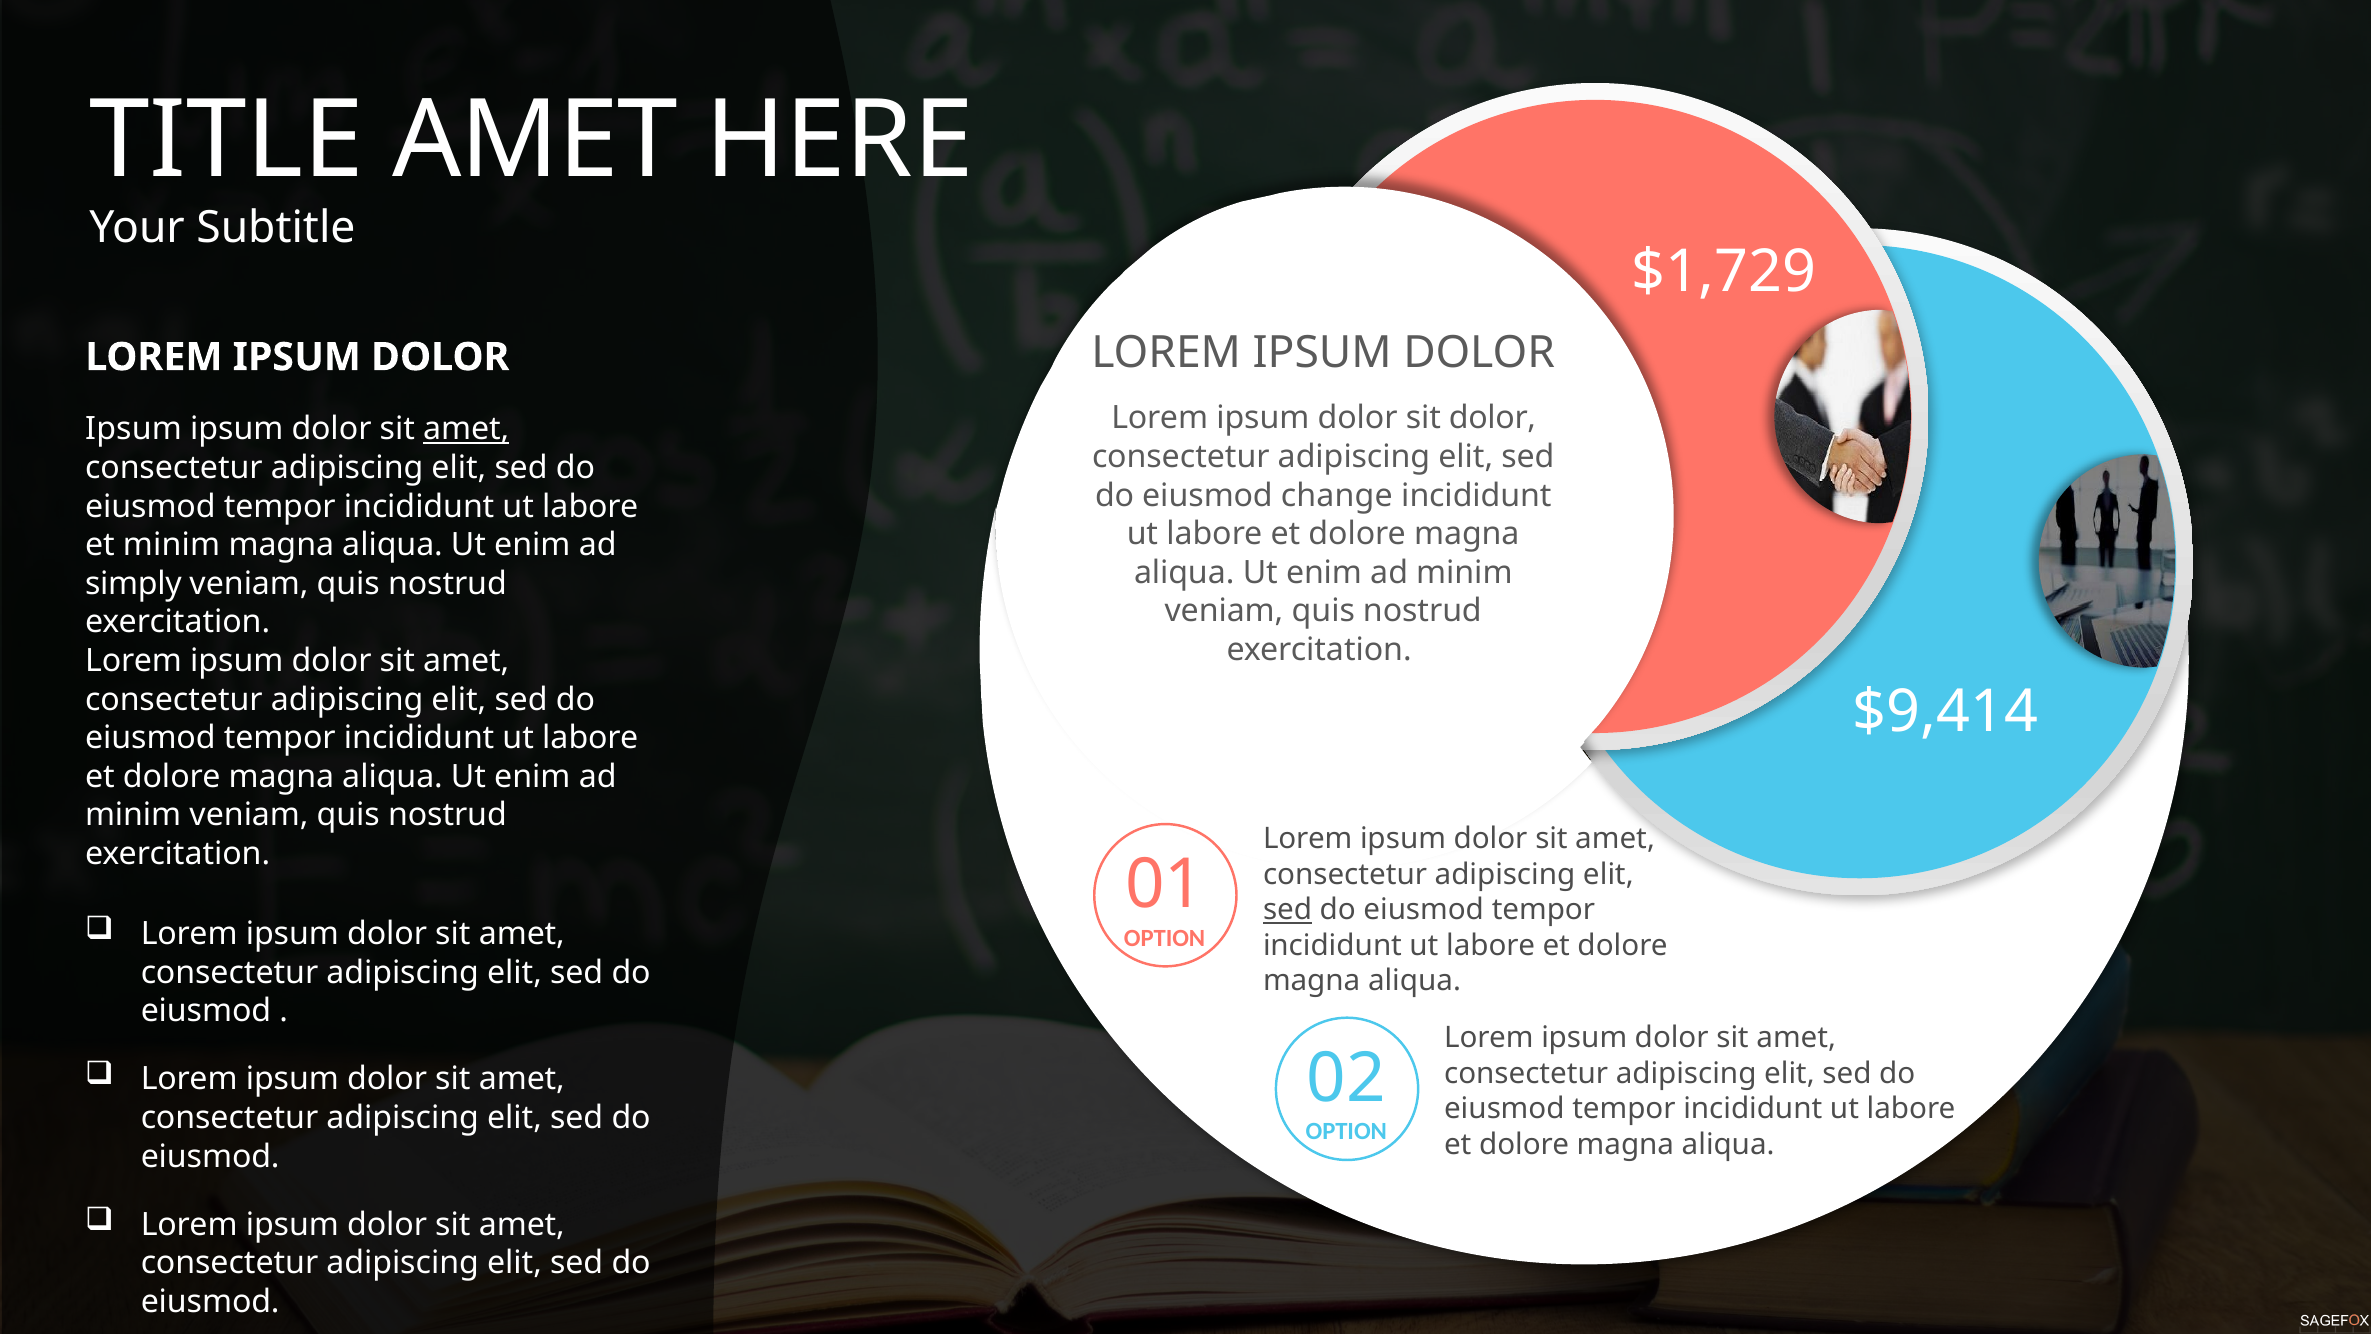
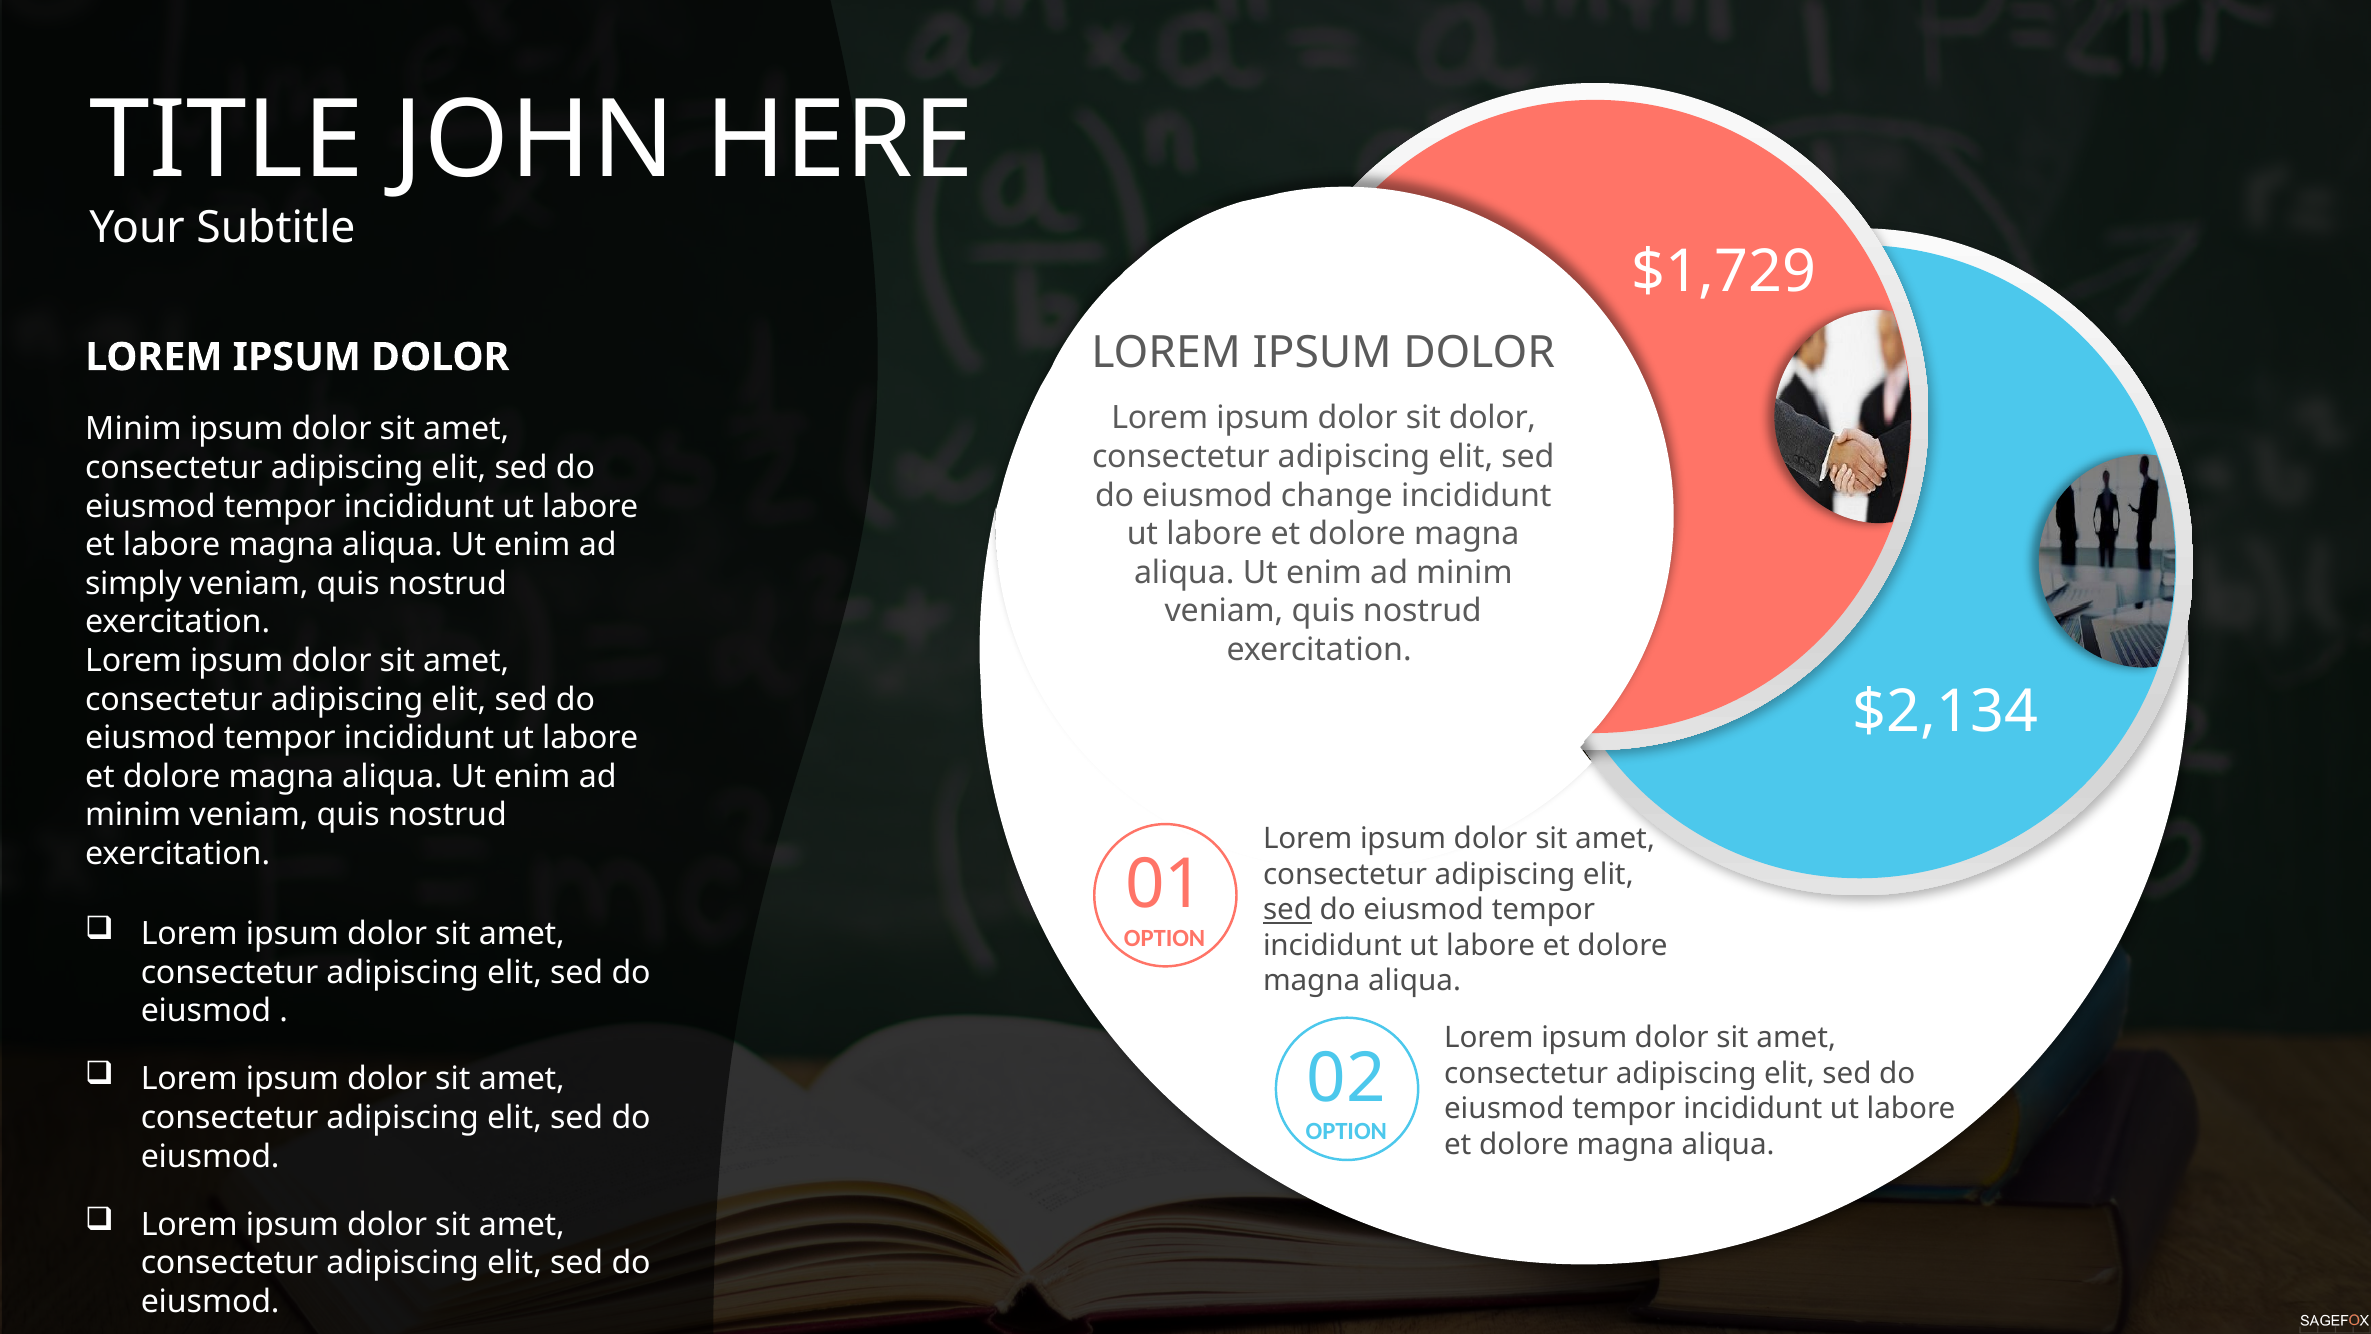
TITLE AMET: AMET -> JOHN
Ipsum at (134, 429): Ipsum -> Minim
amet at (466, 429) underline: present -> none
et minim: minim -> labore
$9,414: $9,414 -> $2,134
